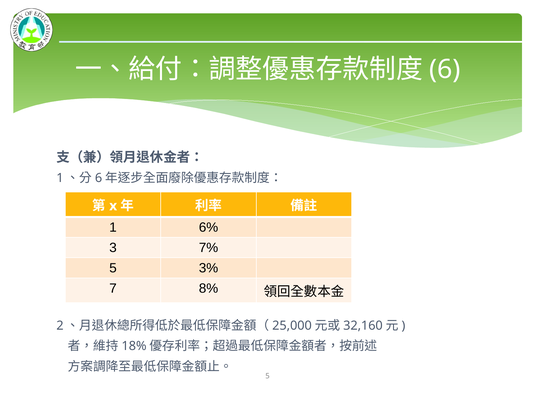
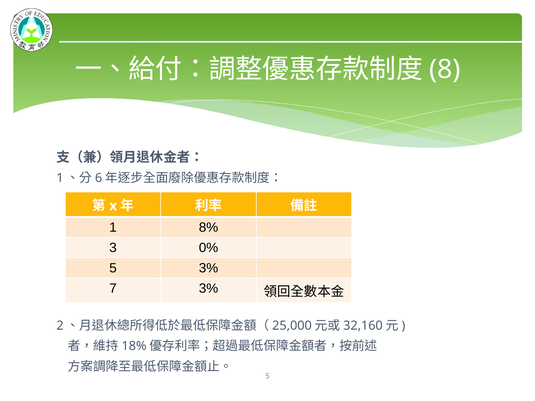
6: 6 -> 8
6%: 6% -> 8%
7%: 7% -> 0%
7 8%: 8% -> 3%
